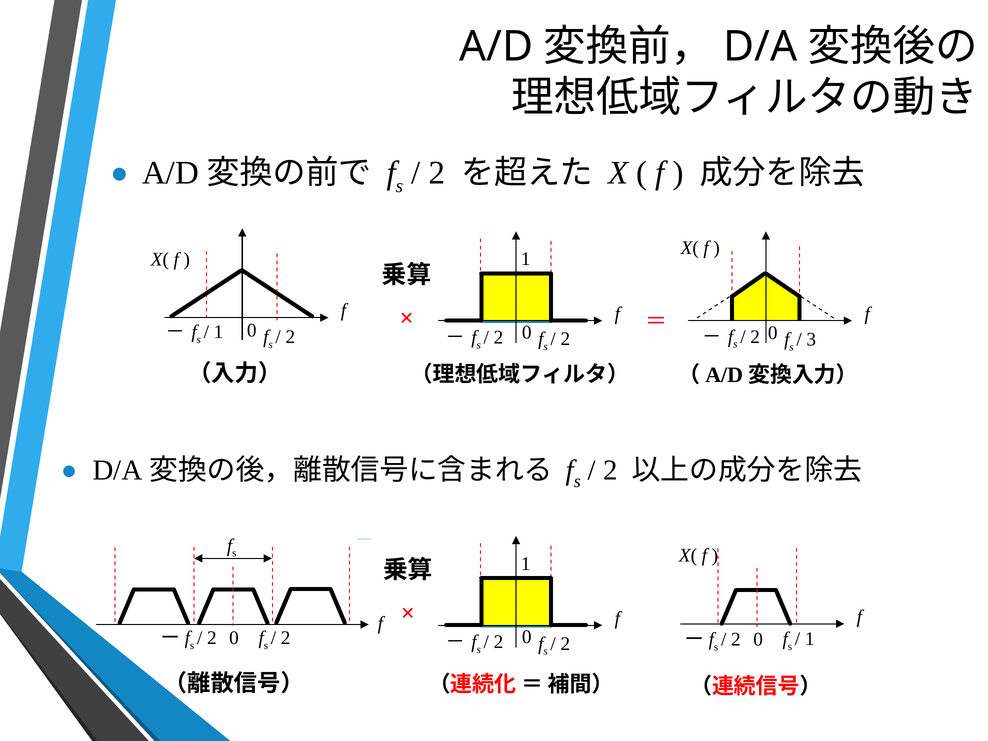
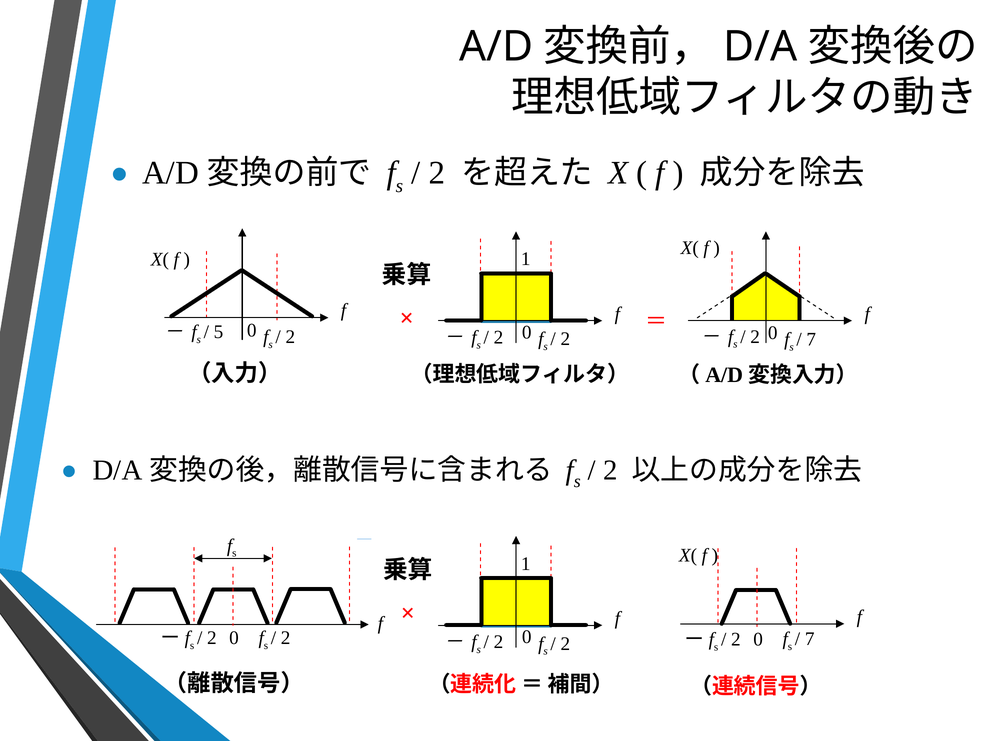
3 at (811, 339): 3 -> 7
1 at (219, 332): 1 -> 5
1 at (810, 639): 1 -> 7
